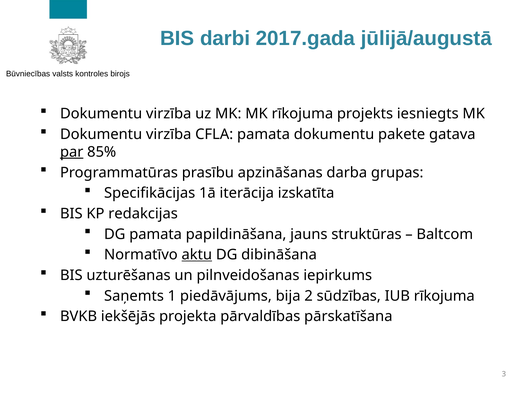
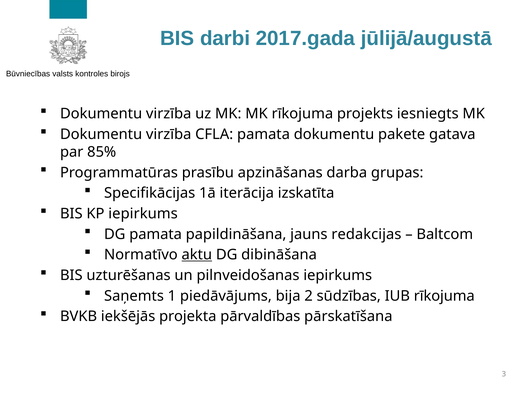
par underline: present -> none
KP redakcijas: redakcijas -> iepirkums
struktūras: struktūras -> redakcijas
